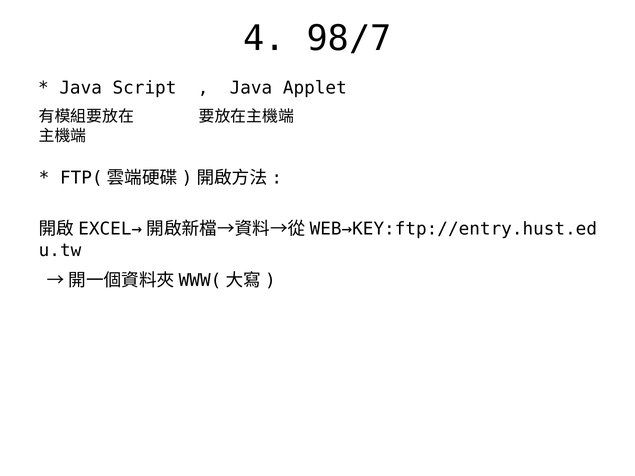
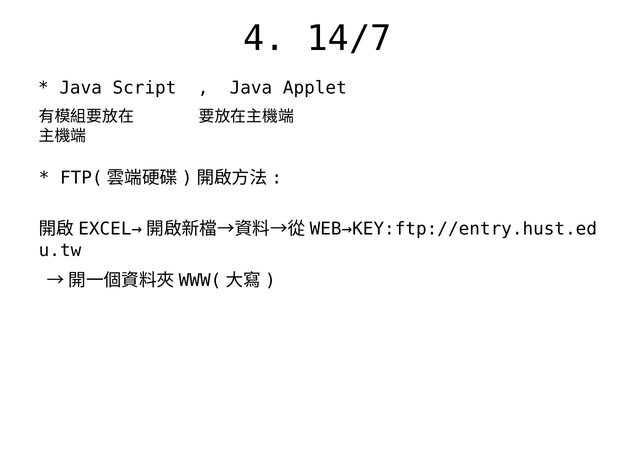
98/7: 98/7 -> 14/7
